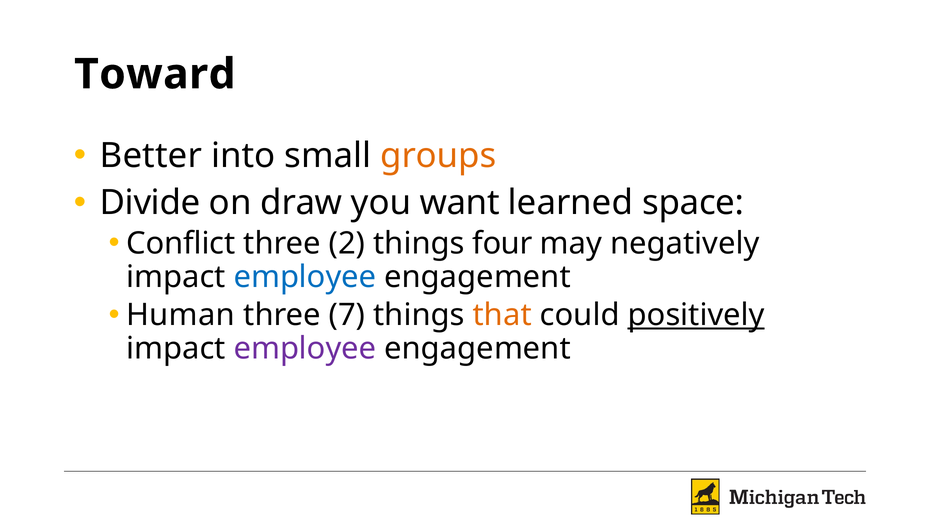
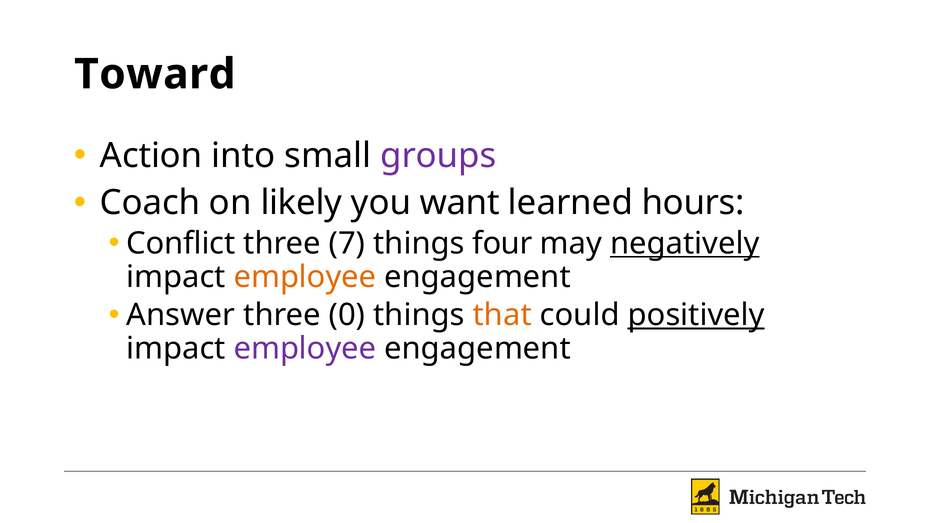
Better: Better -> Action
groups colour: orange -> purple
Divide: Divide -> Coach
draw: draw -> likely
space: space -> hours
2: 2 -> 7
negatively underline: none -> present
employee at (305, 277) colour: blue -> orange
Human: Human -> Answer
7: 7 -> 0
